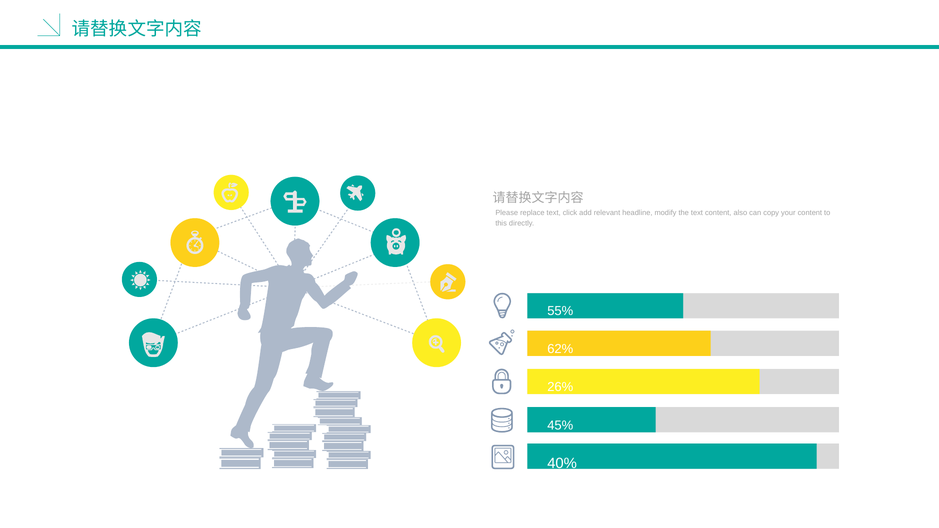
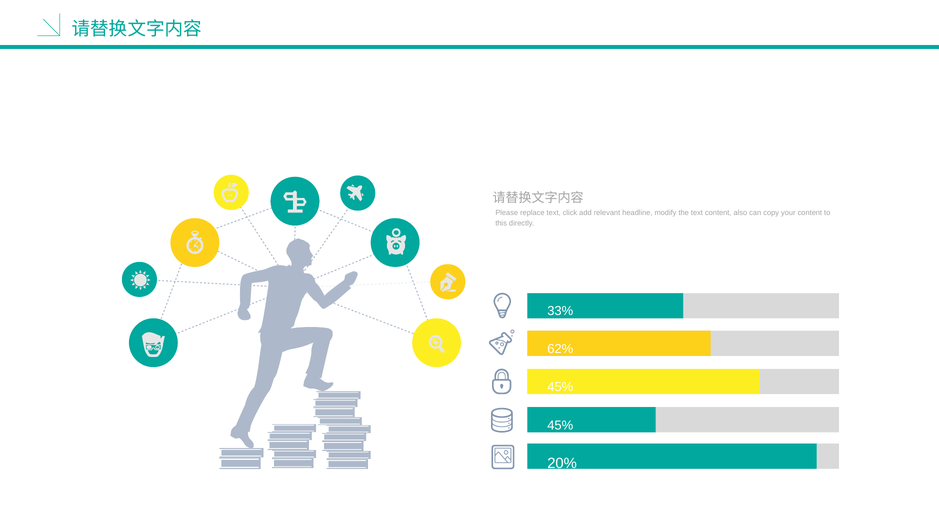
55%: 55% -> 33%
26% at (560, 387): 26% -> 45%
40%: 40% -> 20%
